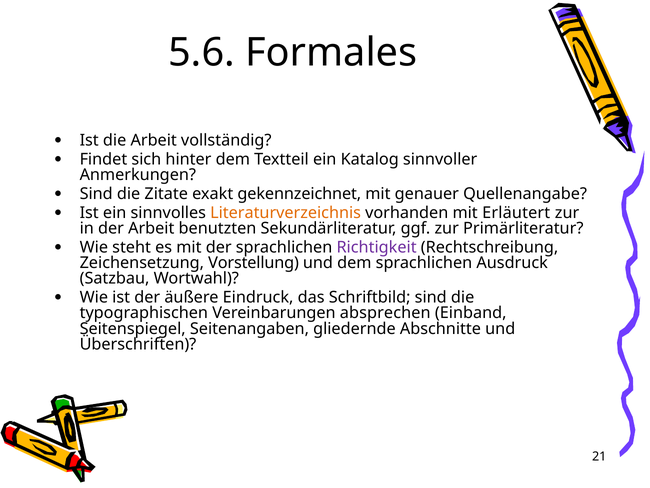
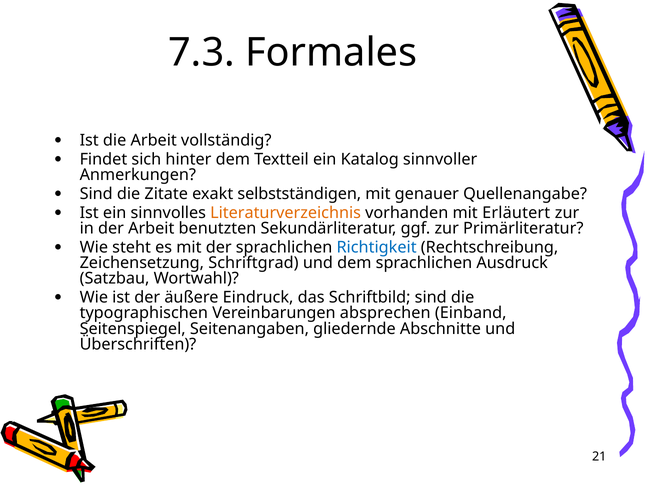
5.6: 5.6 -> 7.3
gekennzeichnet: gekennzeichnet -> selbstständigen
Richtigkeit colour: purple -> blue
Vorstellung: Vorstellung -> Schriftgrad
